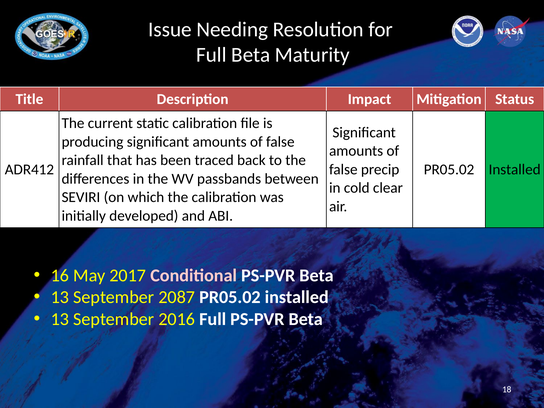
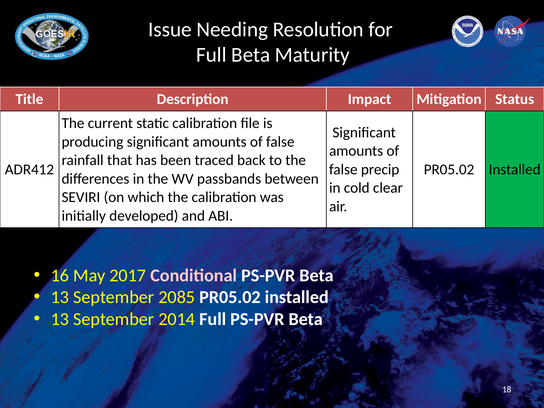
2087: 2087 -> 2085
2016: 2016 -> 2014
